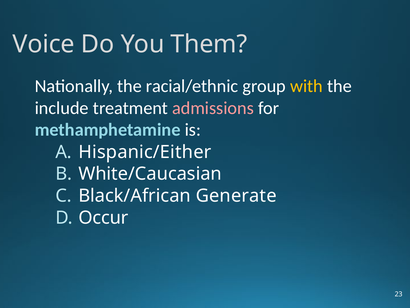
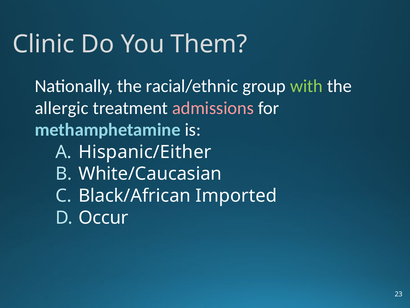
Voice: Voice -> Clinic
with colour: yellow -> light green
include: include -> allergic
Generate: Generate -> Imported
